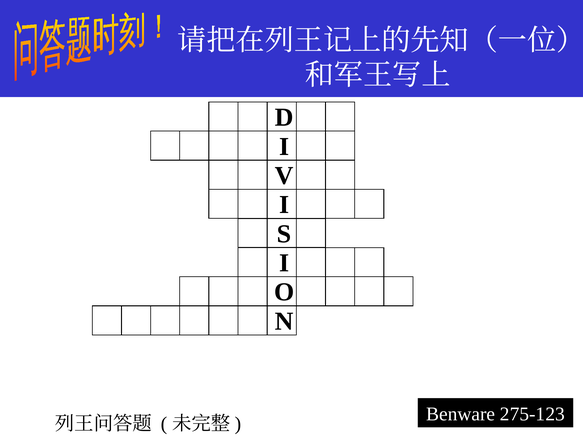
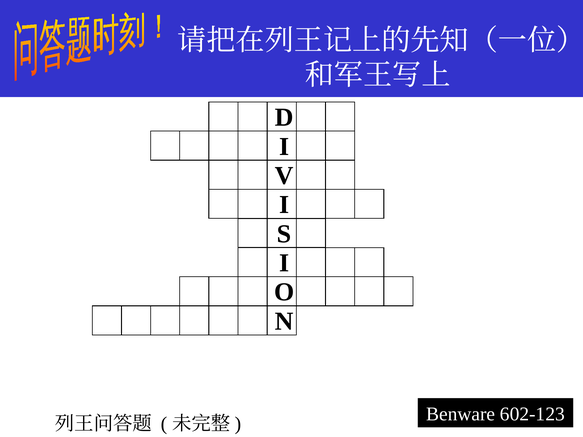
275-123: 275-123 -> 602-123
